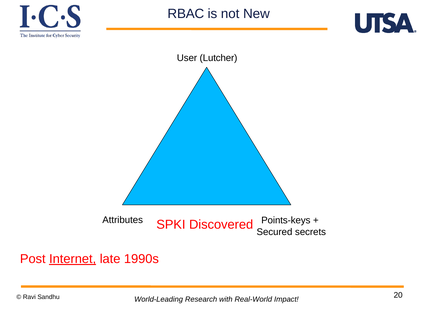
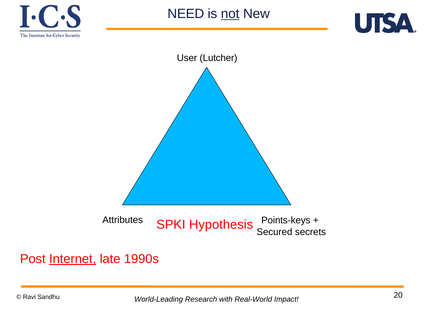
RBAC: RBAC -> NEED
not underline: none -> present
Discovered: Discovered -> Hypothesis
